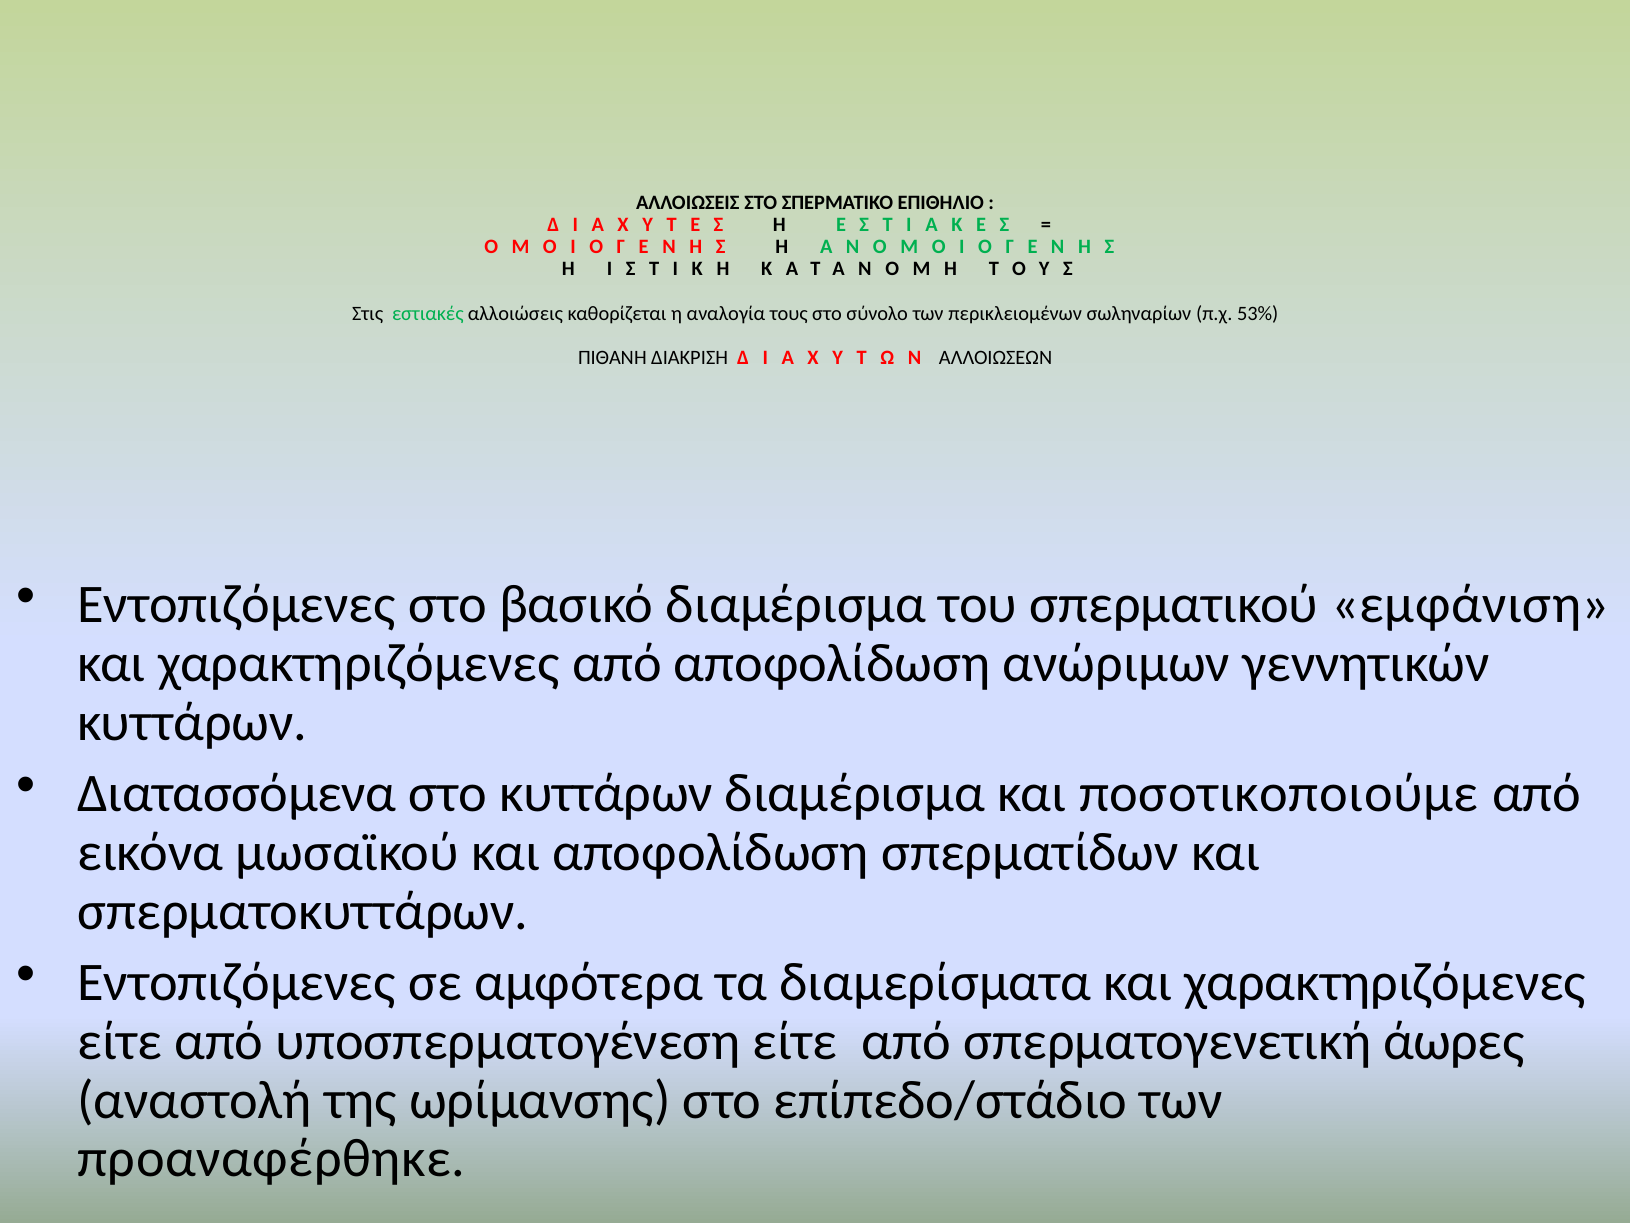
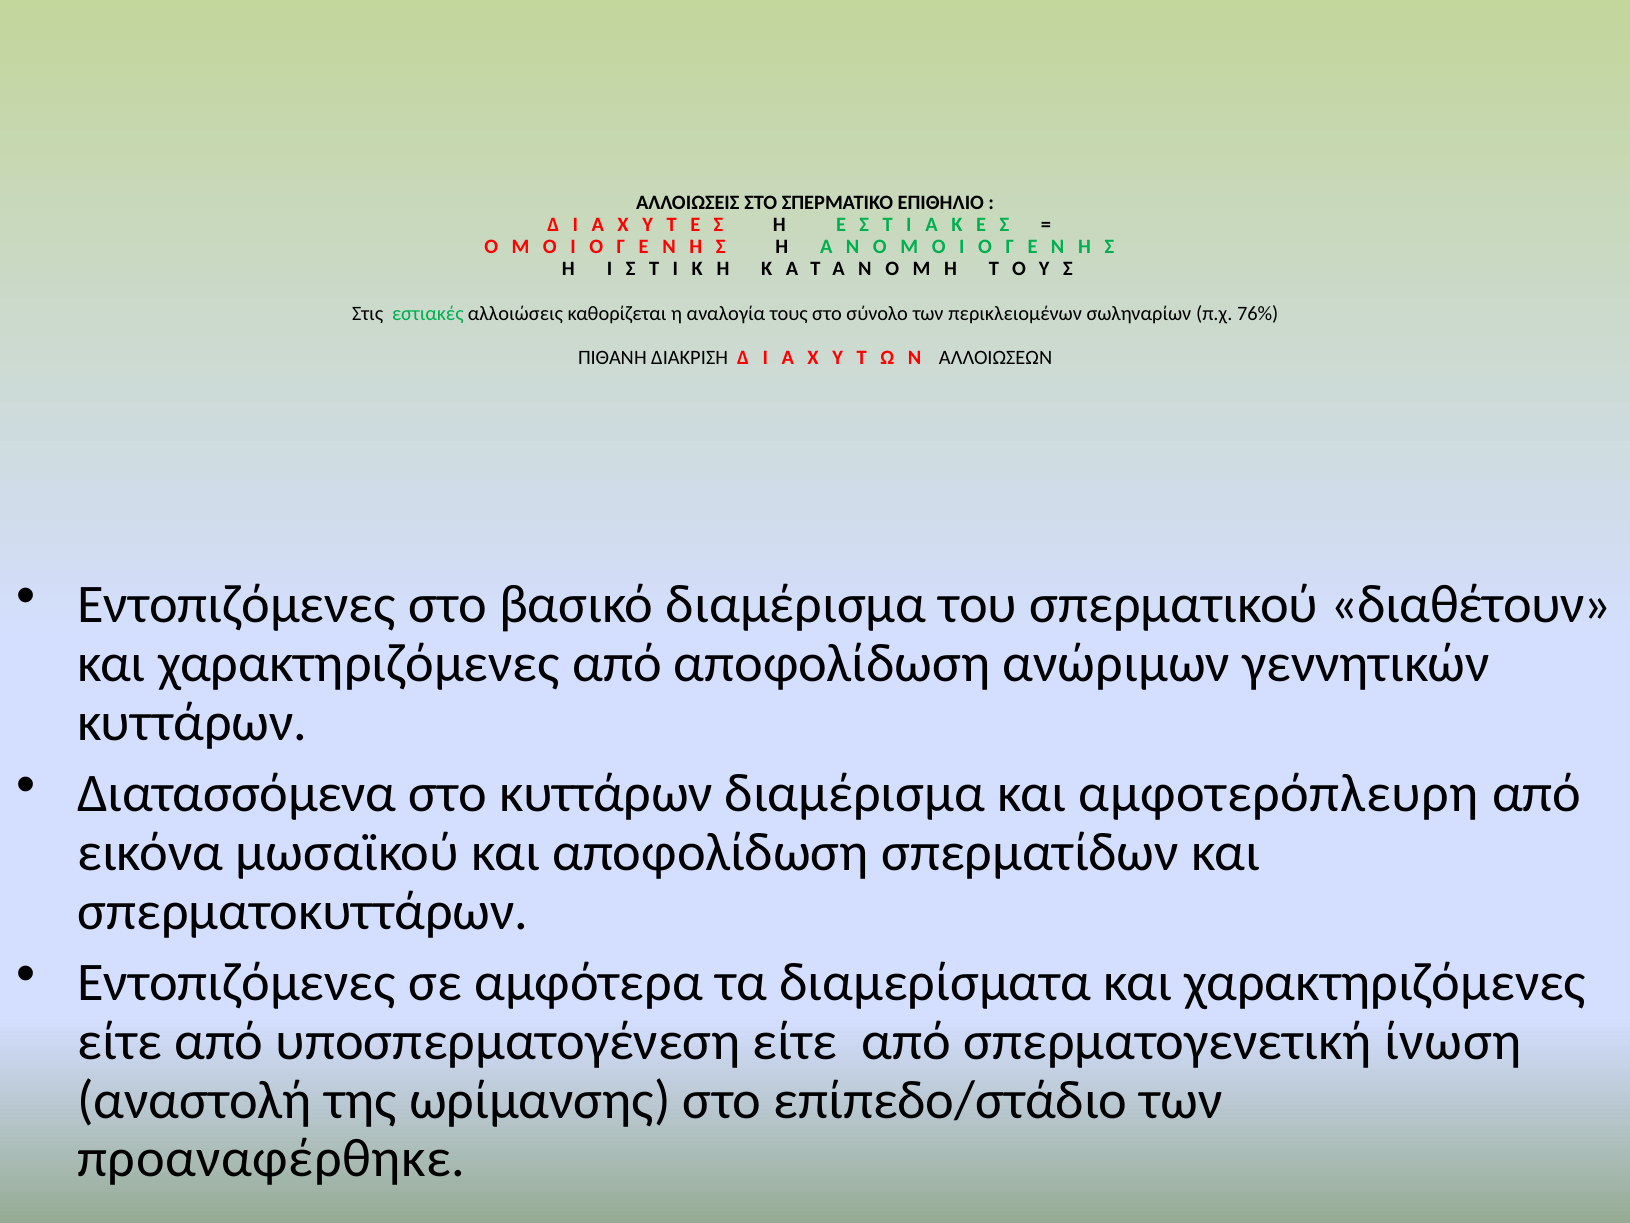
53%: 53% -> 76%
εμφάνιση: εμφάνιση -> διαθέτουν
ποσοτικοποιούμε: ποσοτικοποιούμε -> αμφοτερόπλευρη
άωρες: άωρες -> ίνωση
